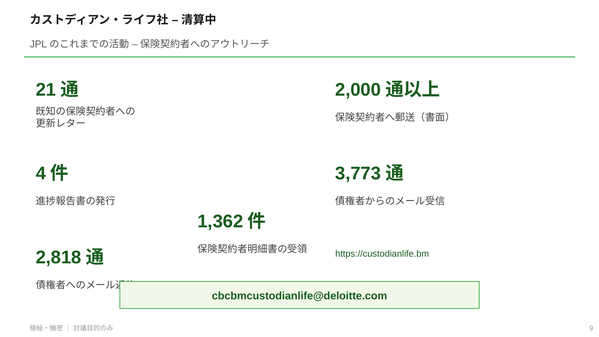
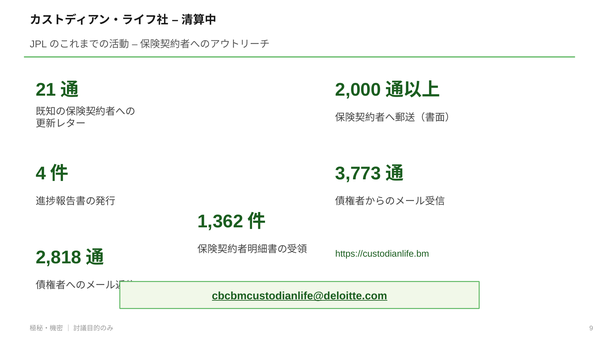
cbcbmcustodianlife@deloitte.com underline: none -> present
